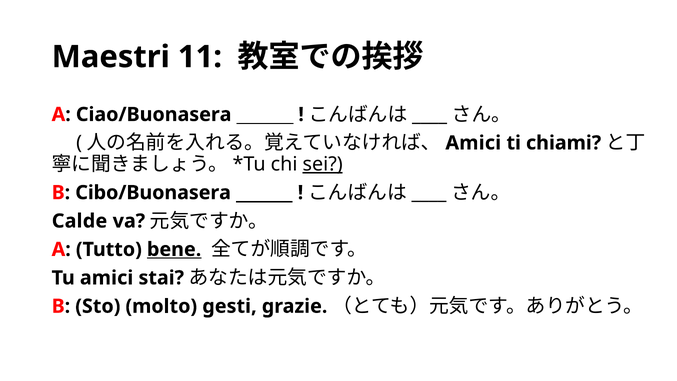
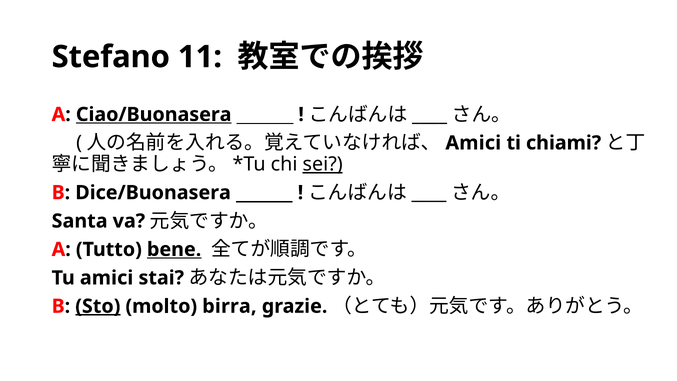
Maestri: Maestri -> Stefano
Ciao/Buonasera underline: none -> present
Cibo/Buonasera: Cibo/Buonasera -> Dice/Buonasera
Calde: Calde -> Santa
Sto underline: none -> present
gesti: gesti -> birra
